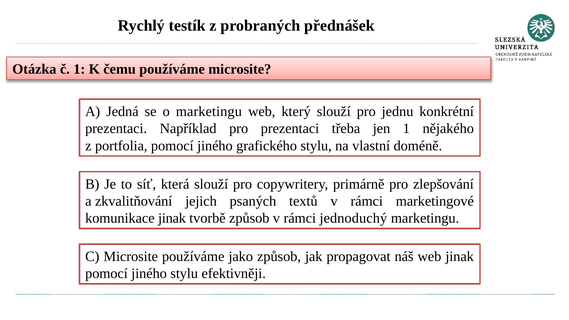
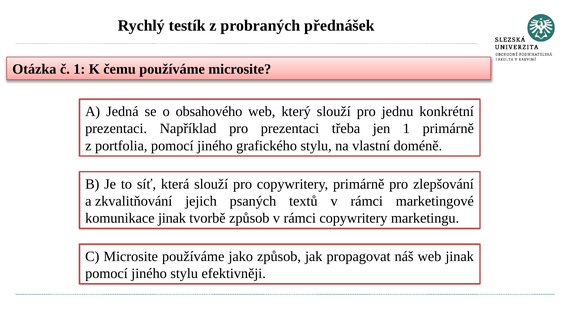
o marketingu: marketingu -> obsahového
1 nějakého: nějakého -> primárně
rámci jednoduchý: jednoduchý -> copywritery
